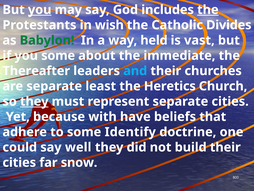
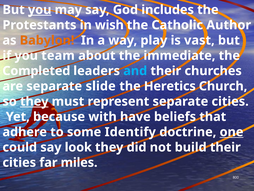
the at (208, 10) underline: present -> none
Divides: Divides -> Author
Babylon colour: green -> orange
held: held -> play
you some: some -> team
Thereafter: Thereafter -> Completed
least: least -> slide
one underline: none -> present
well: well -> look
snow: snow -> miles
